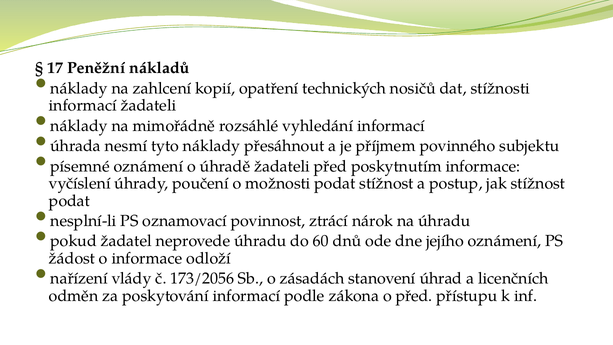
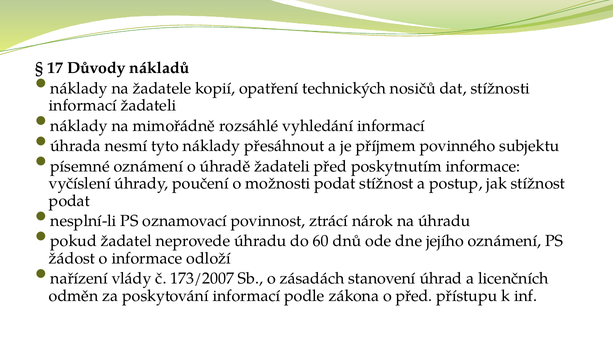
Peněžní: Peněžní -> Důvody
zahlcení: zahlcení -> žadatele
173/2056: 173/2056 -> 173/2007
